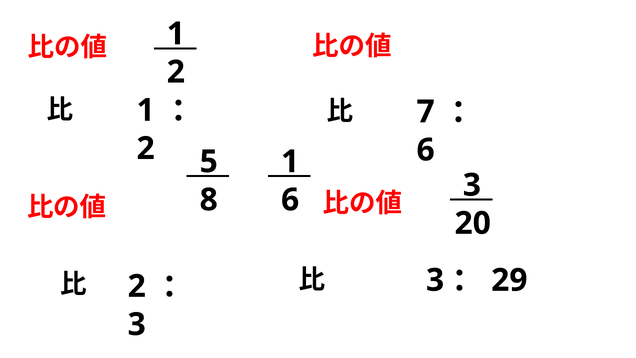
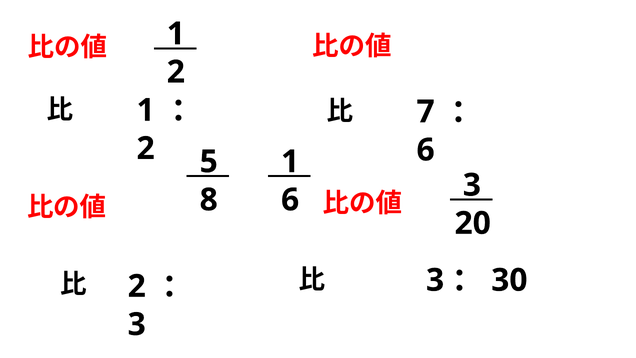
29: 29 -> 30
